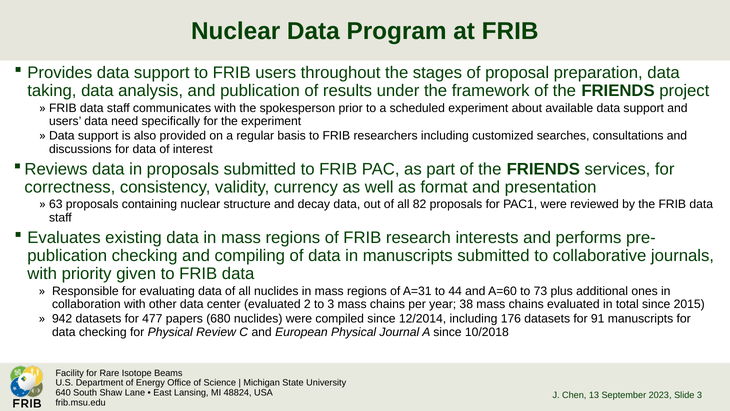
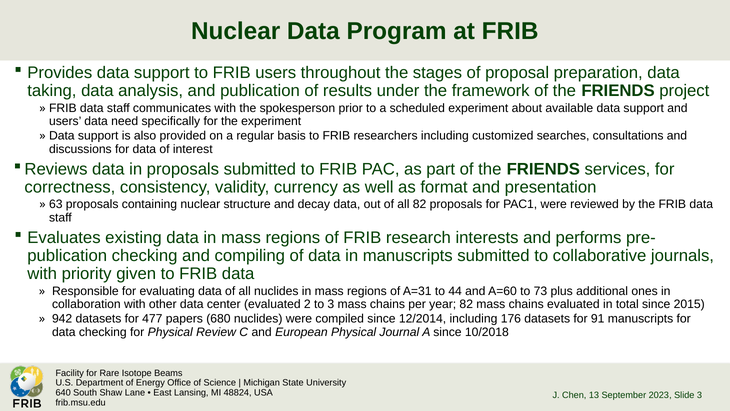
year 38: 38 -> 82
